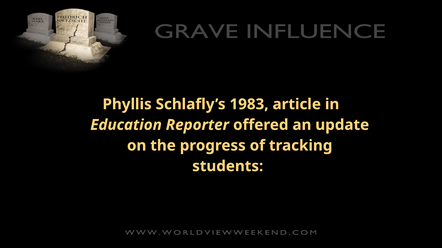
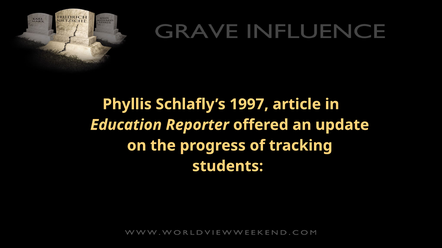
1983: 1983 -> 1997
